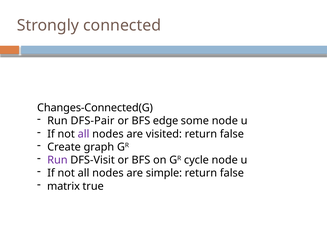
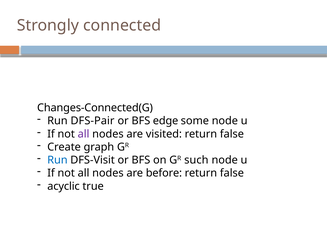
Run at (57, 160) colour: purple -> blue
cycle: cycle -> such
simple: simple -> before
matrix: matrix -> acyclic
